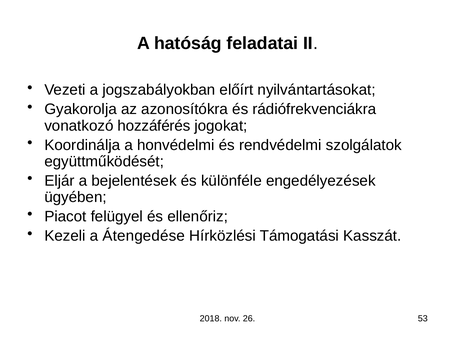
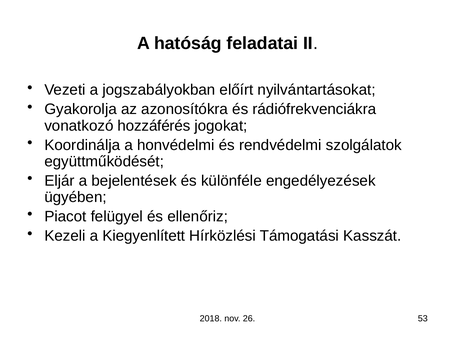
Átengedése: Átengedése -> Kiegyenlített
